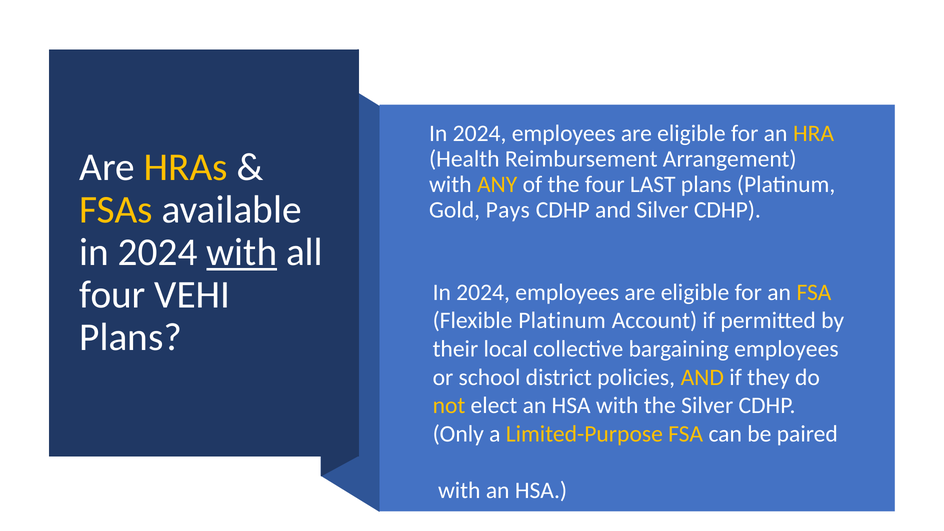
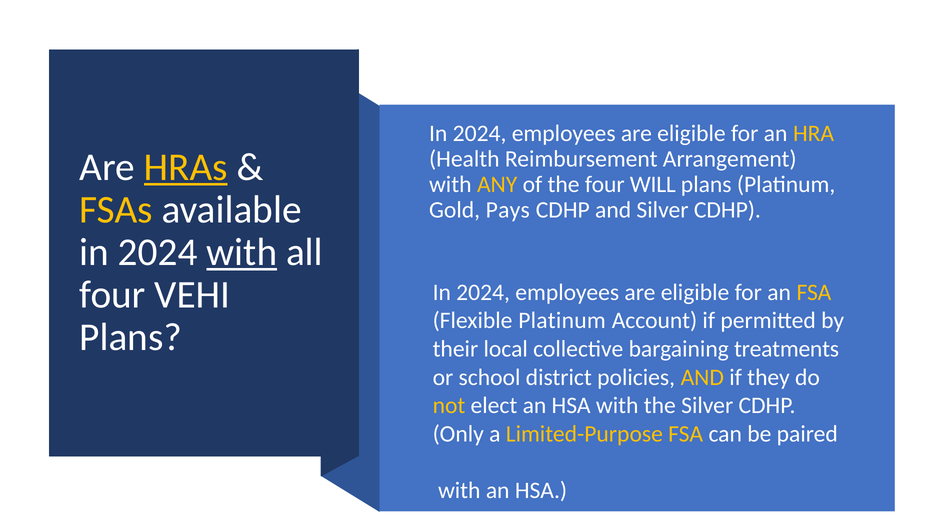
HRAs underline: none -> present
LAST: LAST -> WILL
bargaining employees: employees -> treatments
